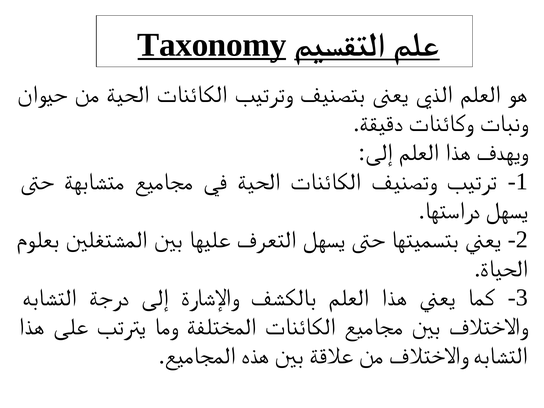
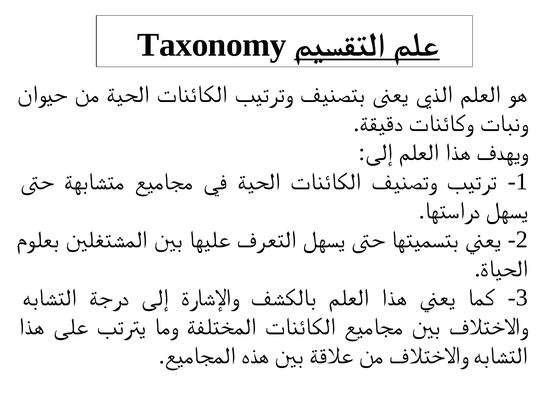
Taxonomy underline: present -> none
